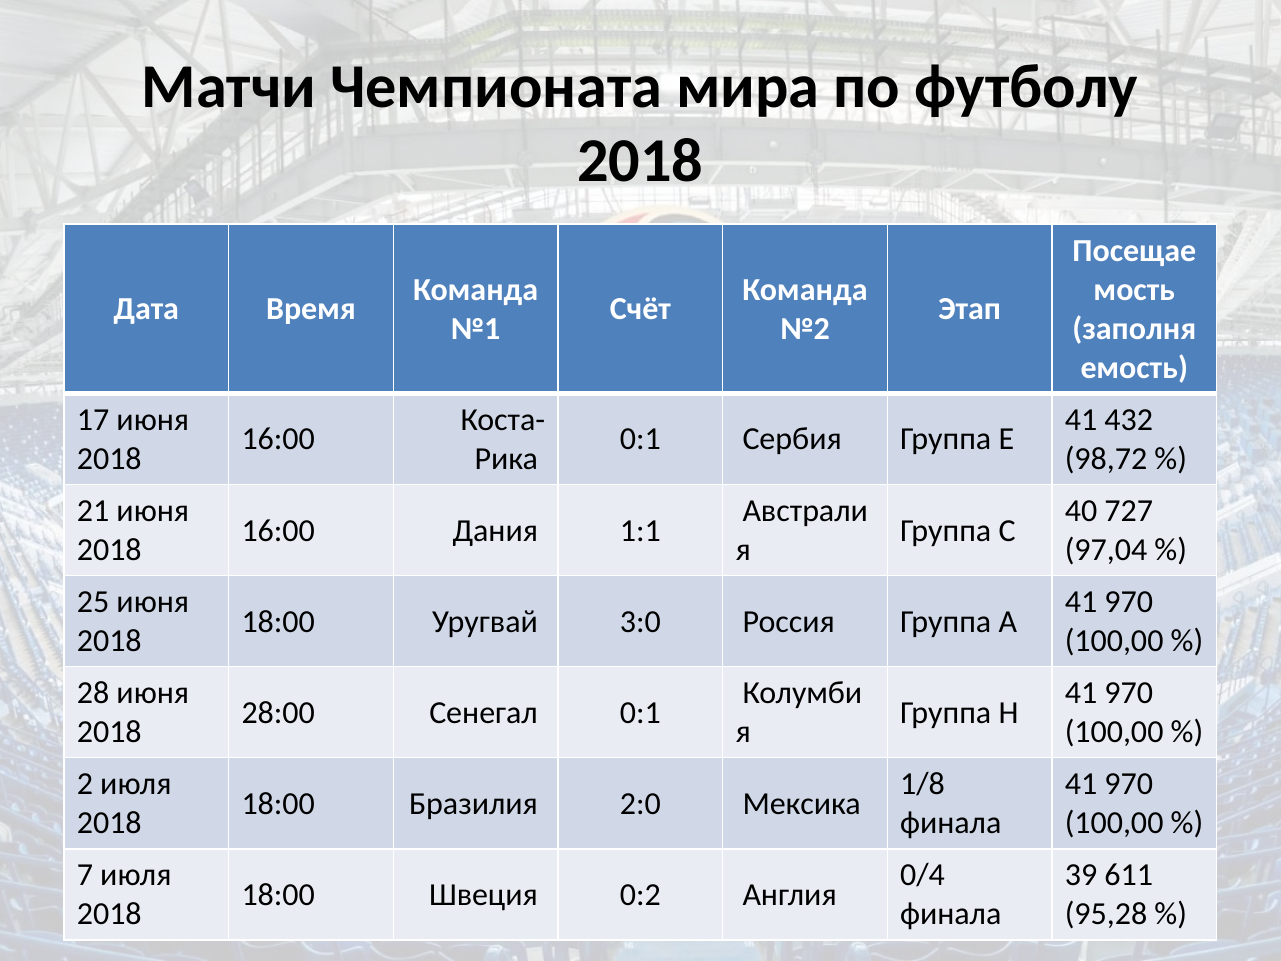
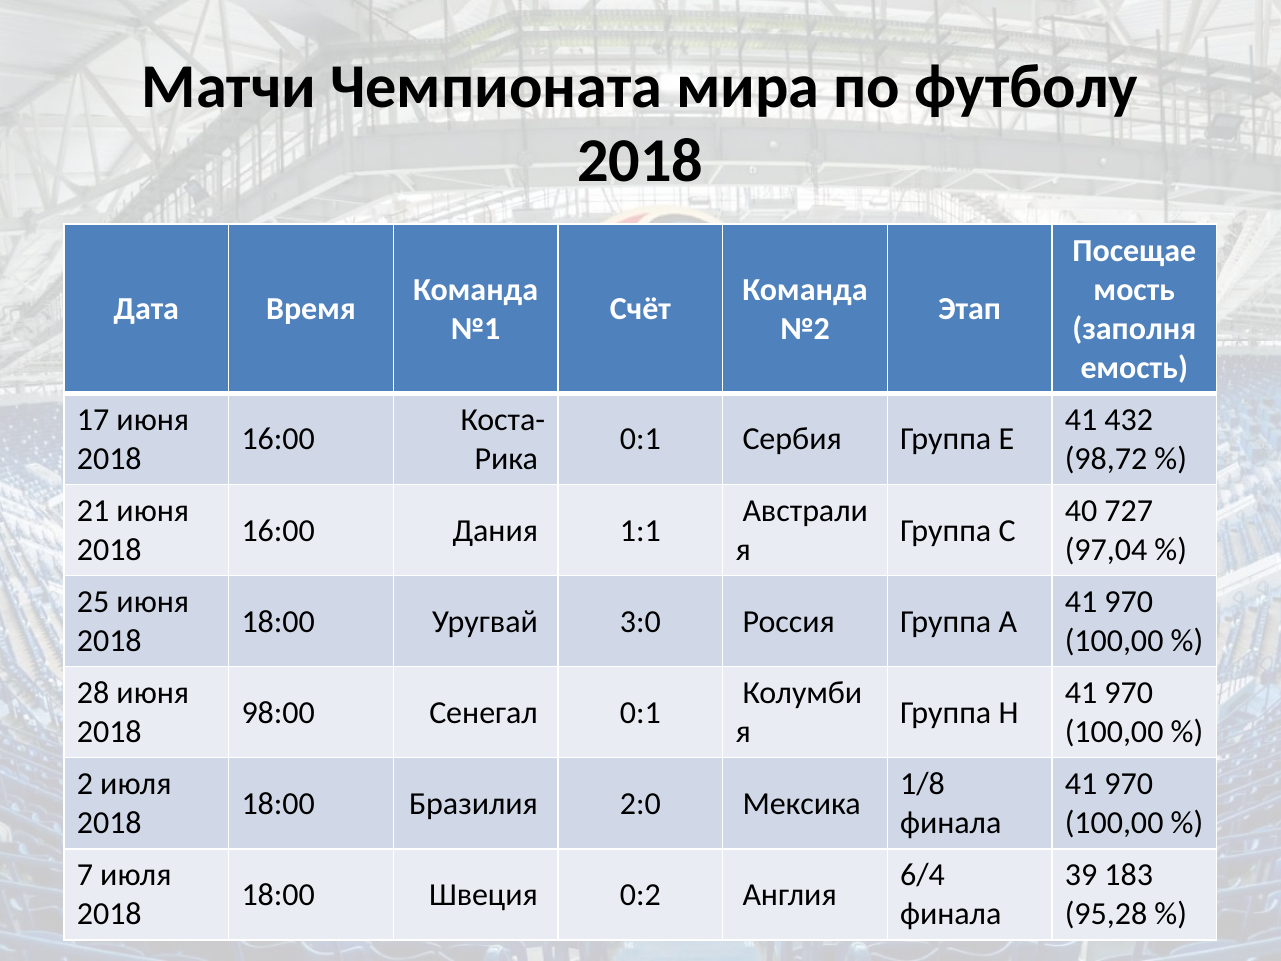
28:00: 28:00 -> 98:00
0/4: 0/4 -> 6/4
611: 611 -> 183
